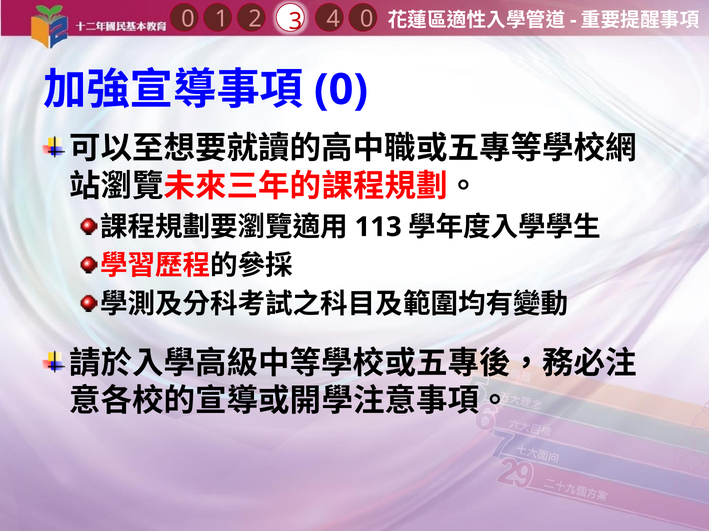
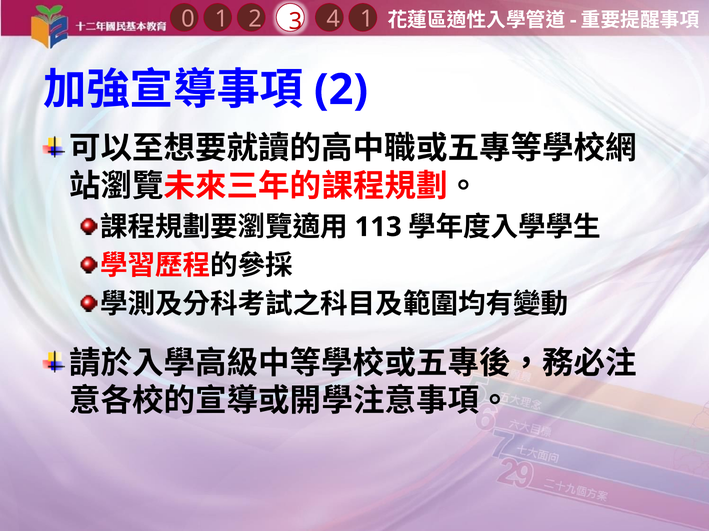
4 0: 0 -> 1
0 at (341, 90): 0 -> 2
